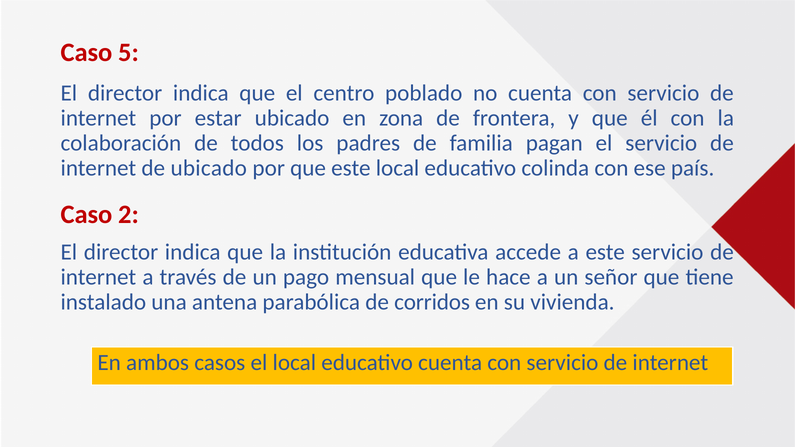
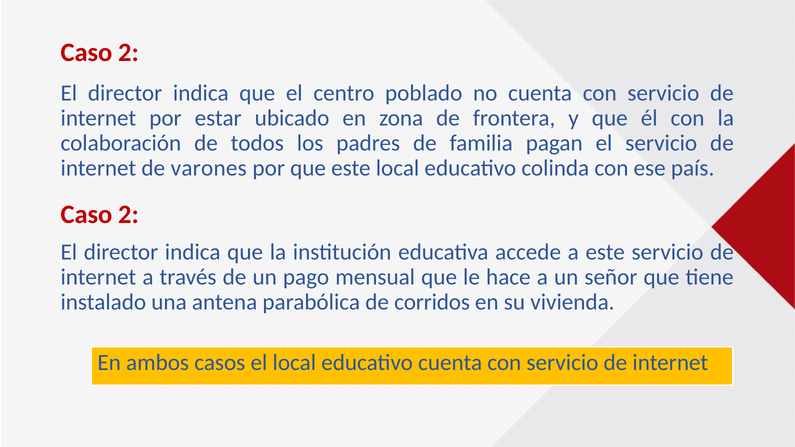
5 at (129, 53): 5 -> 2
de ubicado: ubicado -> varones
